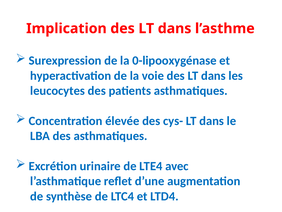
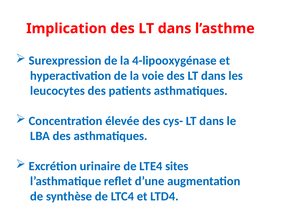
0-lipooxygénase: 0-lipooxygénase -> 4-lipooxygénase
avec: avec -> sites
